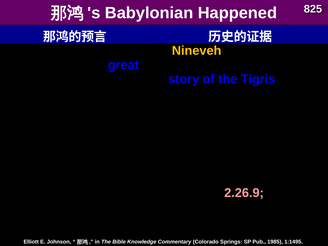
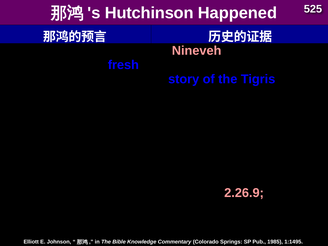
Babylonian: Babylonian -> Hutchinson
825: 825 -> 525
Nineveh at (197, 51) colour: yellow -> pink
great: great -> fresh
